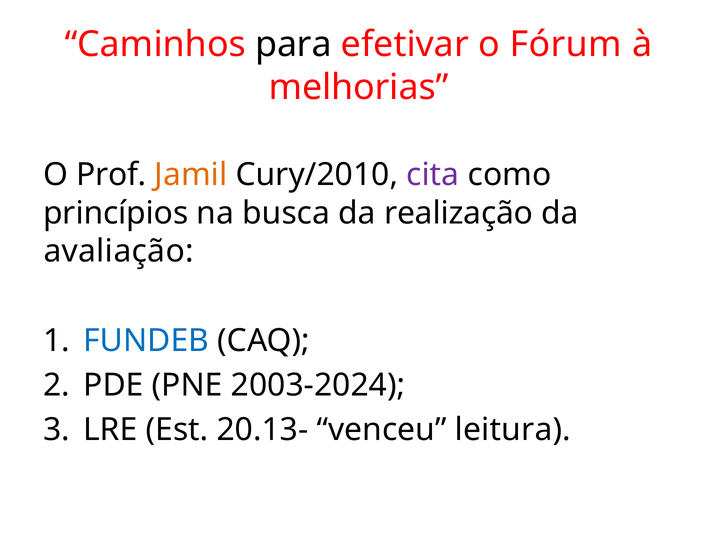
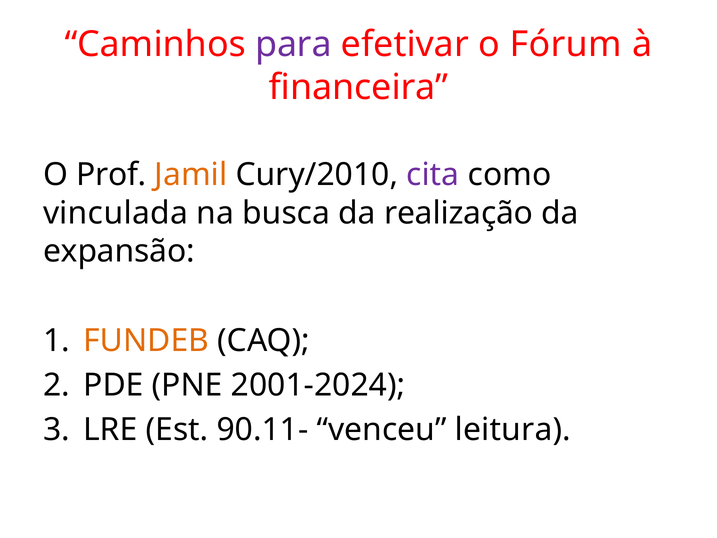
para colour: black -> purple
melhorias: melhorias -> financeira
princípios: princípios -> vinculada
avaliação: avaliação -> expansão
FUNDEB colour: blue -> orange
2003-2024: 2003-2024 -> 2001-2024
20.13-: 20.13- -> 90.11-
